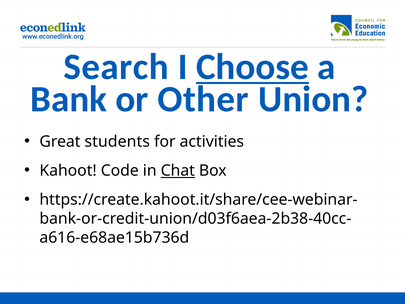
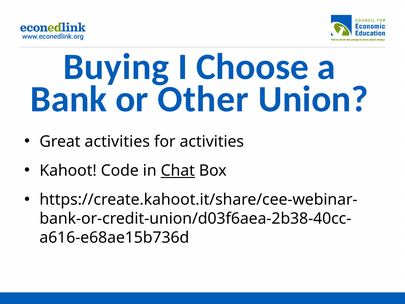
Search: Search -> Buying
Choose underline: present -> none
Great students: students -> activities
